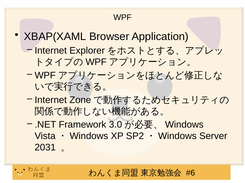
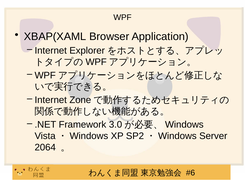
2031: 2031 -> 2064
